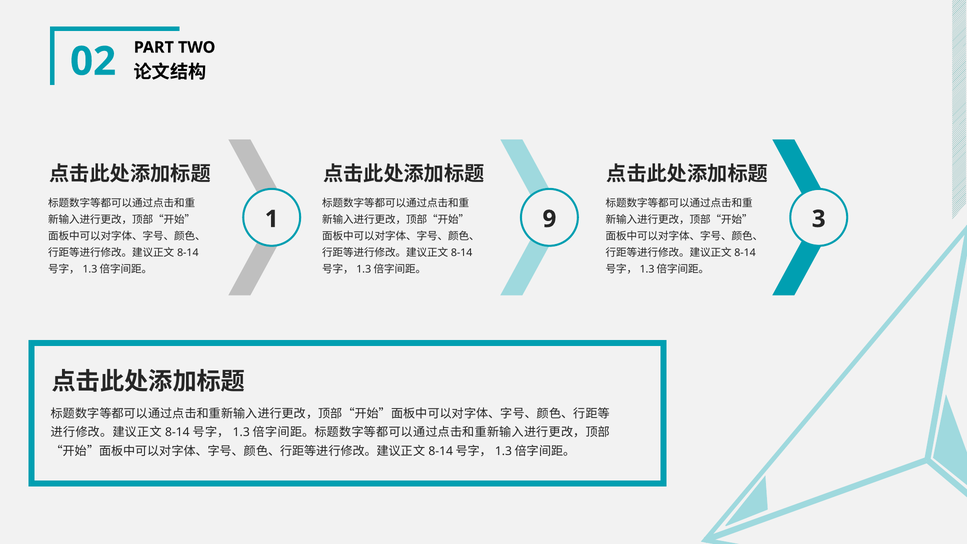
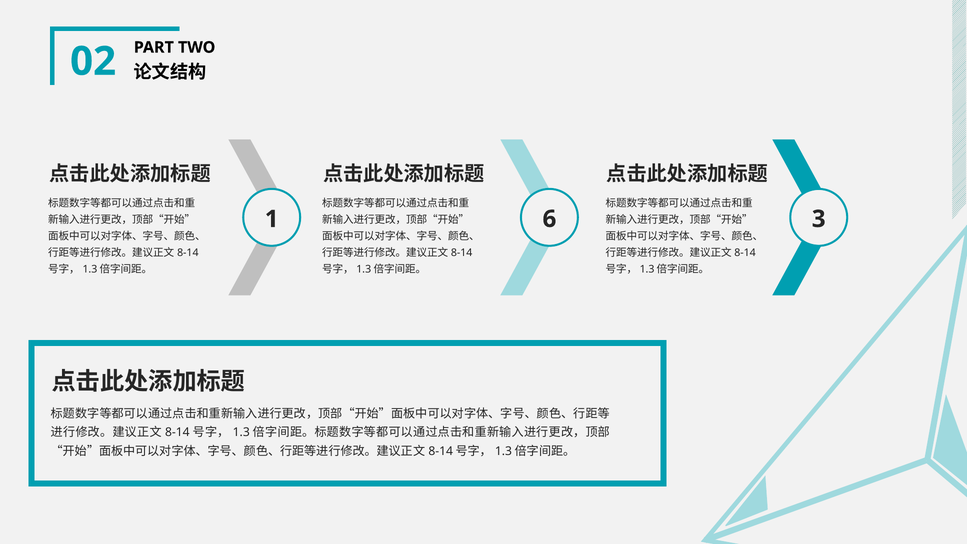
9: 9 -> 6
